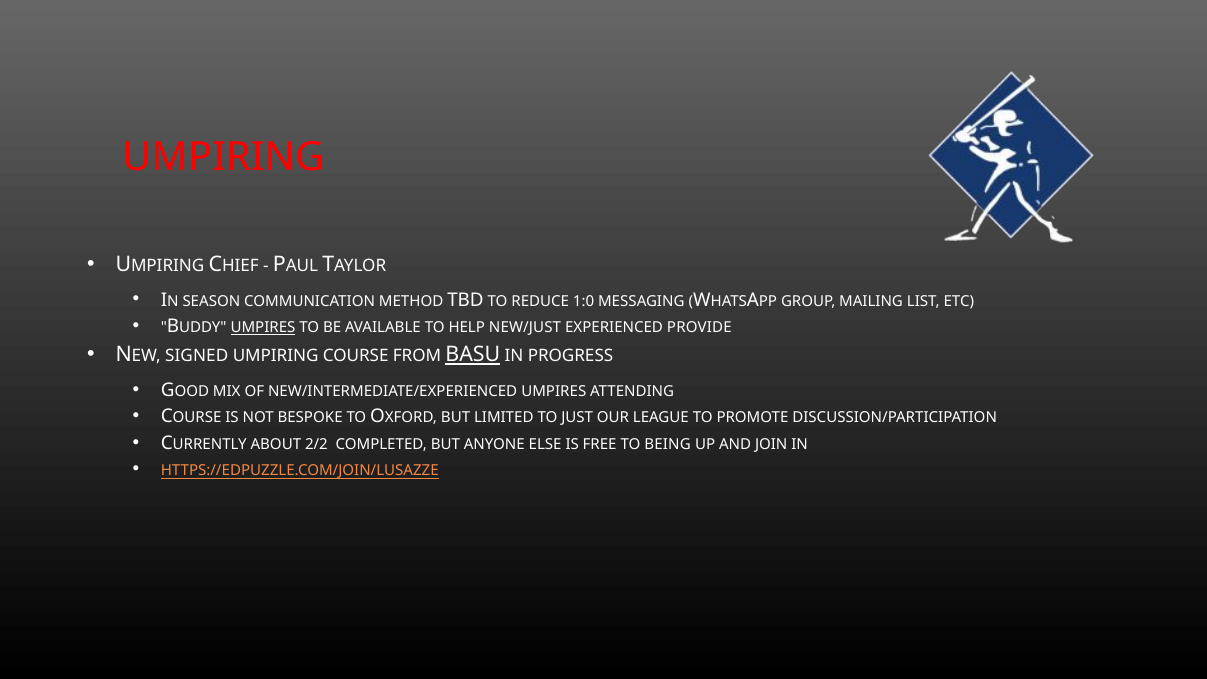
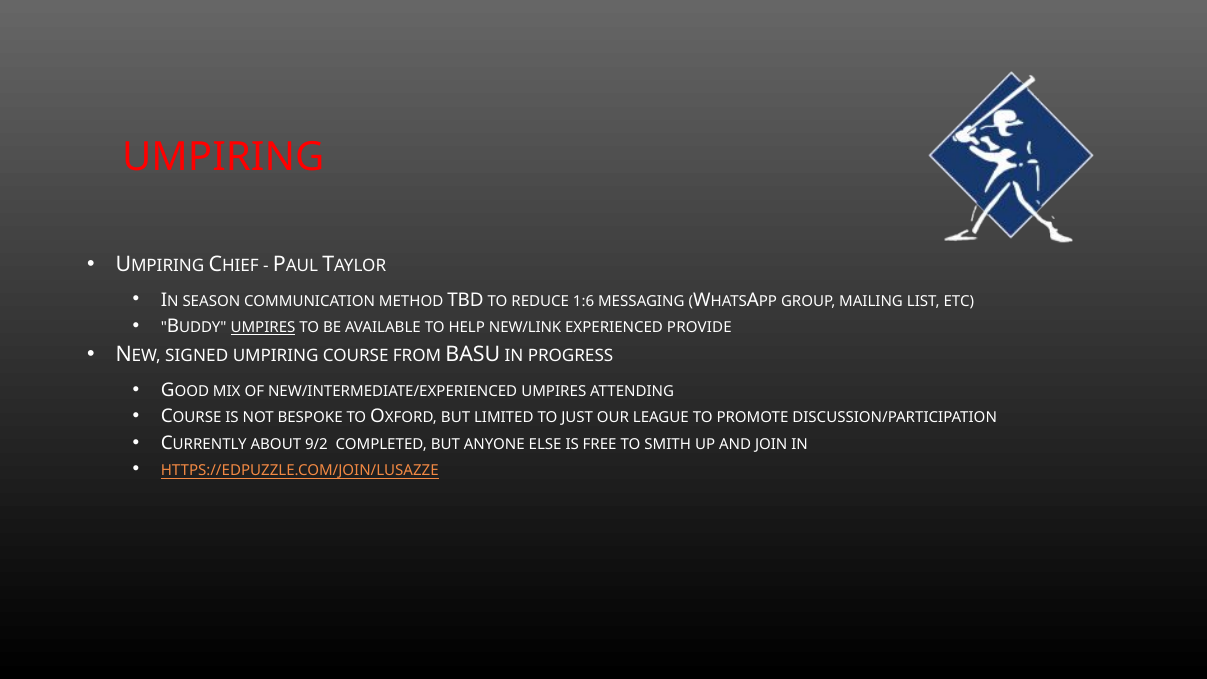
1:0: 1:0 -> 1:6
NEW/JUST: NEW/JUST -> NEW/LINK
BASU underline: present -> none
2/2: 2/2 -> 9/2
BEING: BEING -> SMITH
